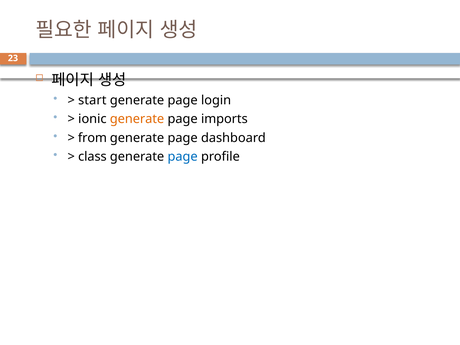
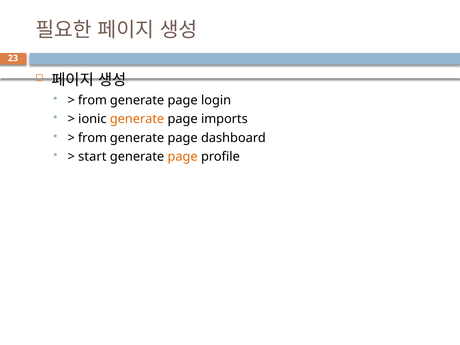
start at (92, 100): start -> from
class: class -> start
page at (183, 157) colour: blue -> orange
